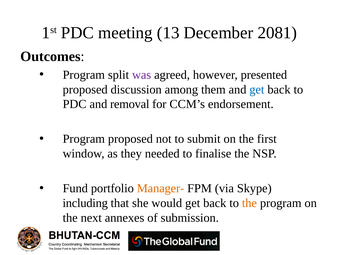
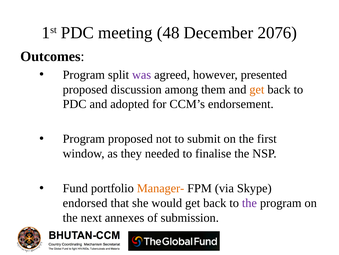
13: 13 -> 48
2081: 2081 -> 2076
get at (257, 89) colour: blue -> orange
removal: removal -> adopted
including: including -> endorsed
the at (249, 203) colour: orange -> purple
